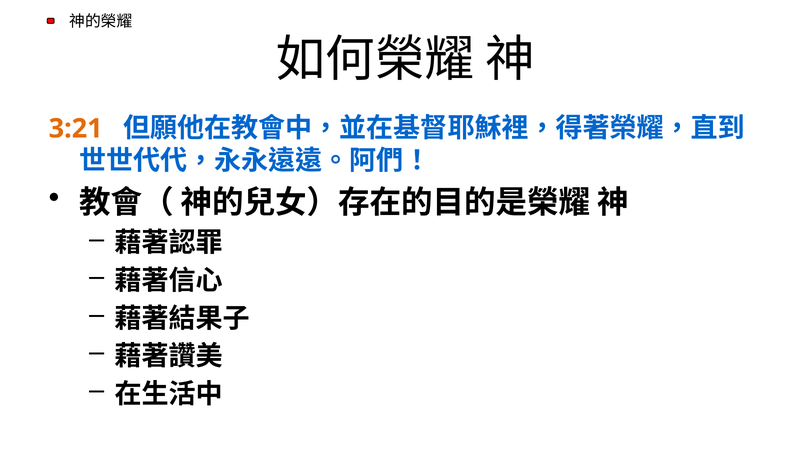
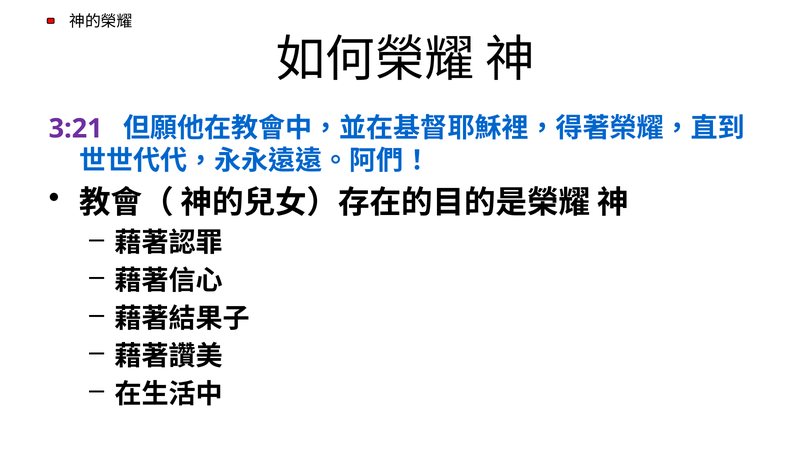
3:21 colour: orange -> purple
